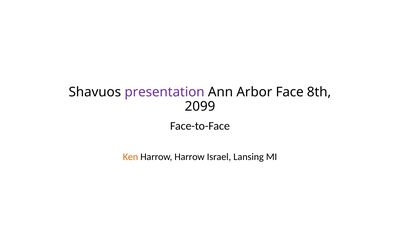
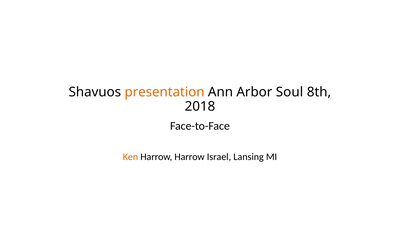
presentation colour: purple -> orange
Face: Face -> Soul
2099: 2099 -> 2018
